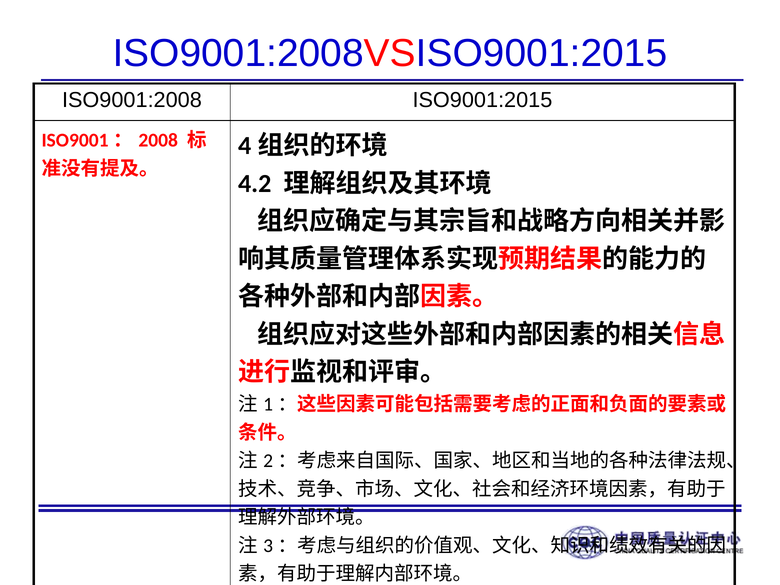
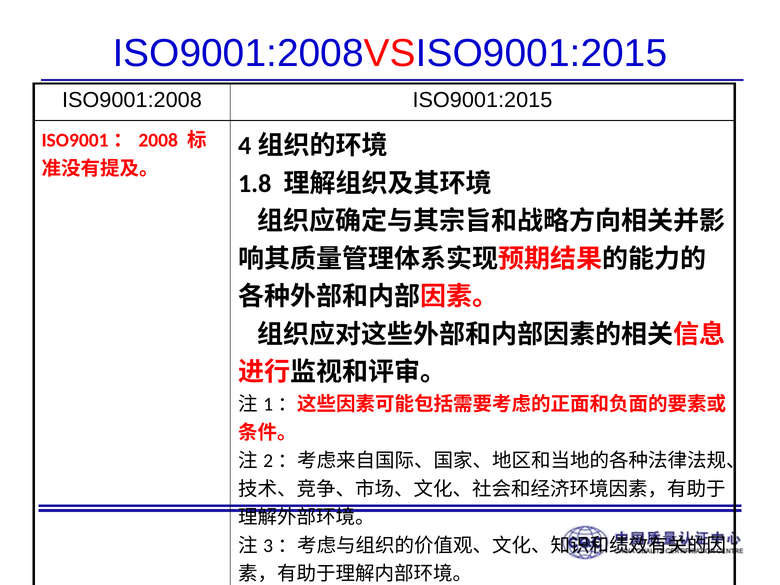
4.2: 4.2 -> 1.8
